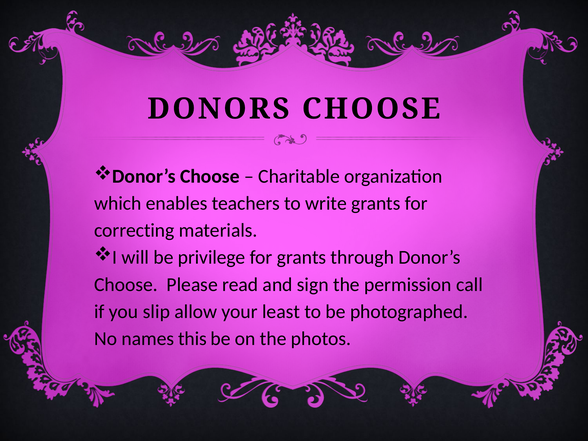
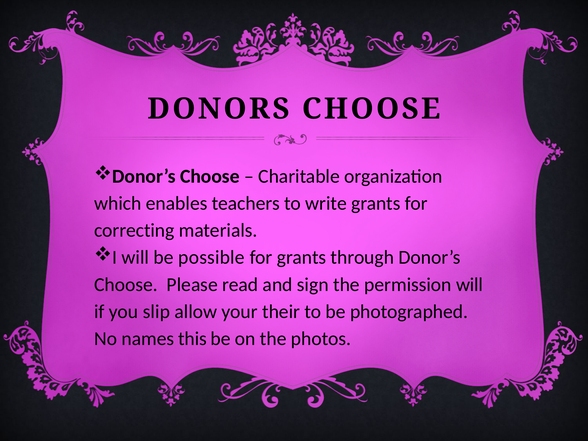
privilege: privilege -> possible
permission call: call -> will
least: least -> their
